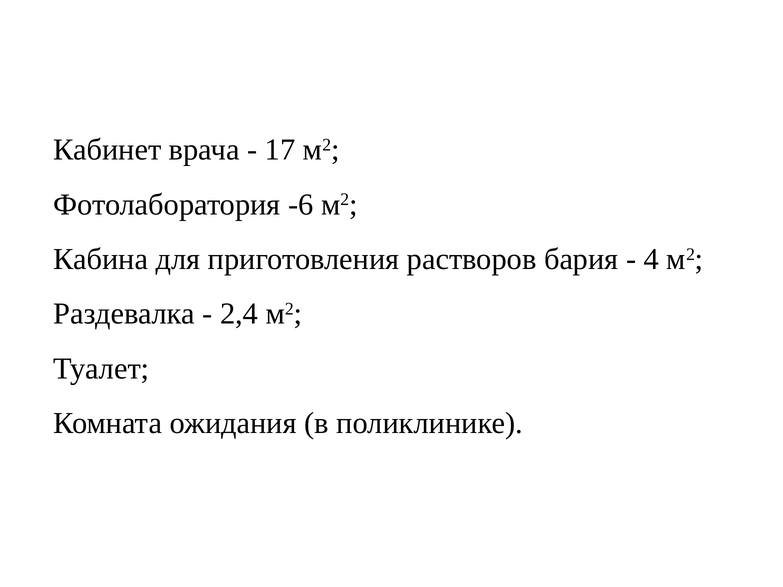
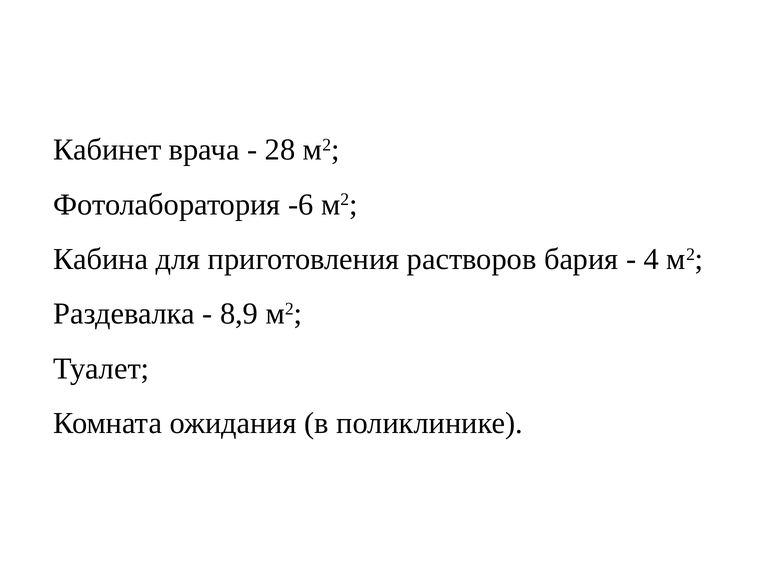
17: 17 -> 28
2,4: 2,4 -> 8,9
